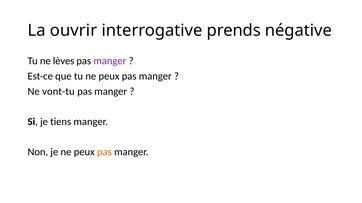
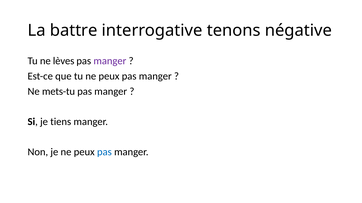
ouvrir: ouvrir -> battre
prends: prends -> tenons
vont-tu: vont-tu -> mets-tu
pas at (104, 152) colour: orange -> blue
